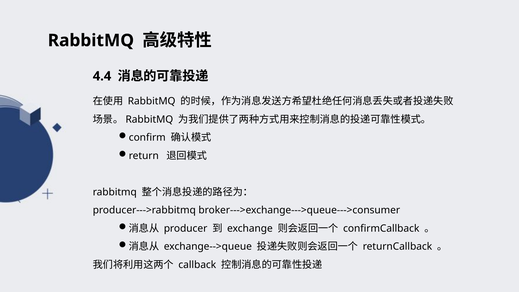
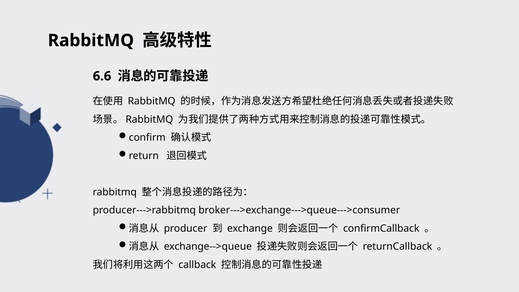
4.4: 4.4 -> 6.6
